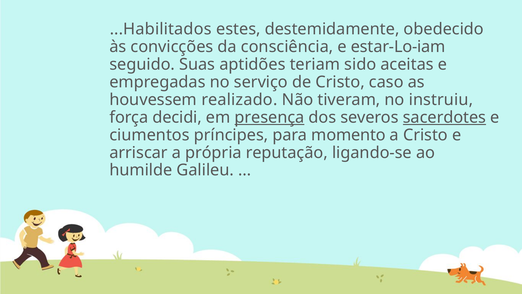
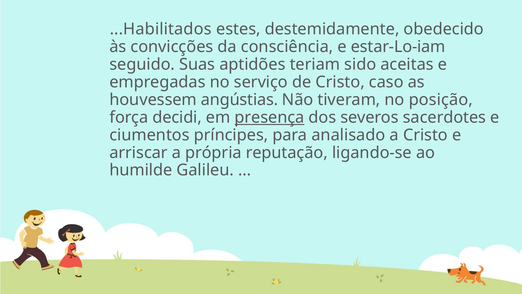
realizado: realizado -> angústias
instruiu: instruiu -> posição
sacerdotes underline: present -> none
momento: momento -> analisado
